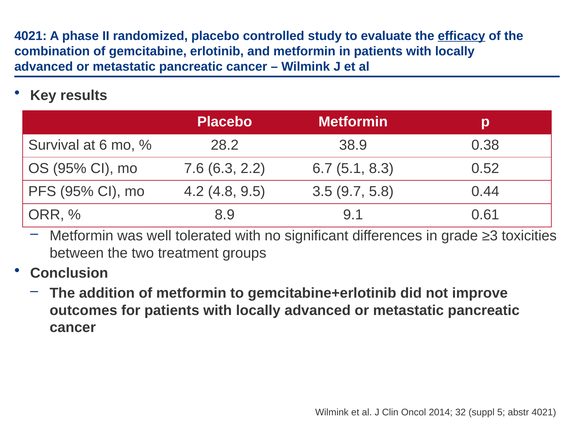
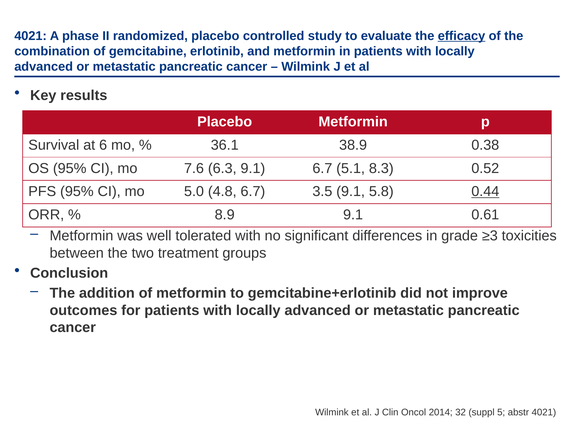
28.2: 28.2 -> 36.1
6.3 2.2: 2.2 -> 9.1
4.2: 4.2 -> 5.0
4.8 9.5: 9.5 -> 6.7
3.5 9.7: 9.7 -> 9.1
0.44 underline: none -> present
